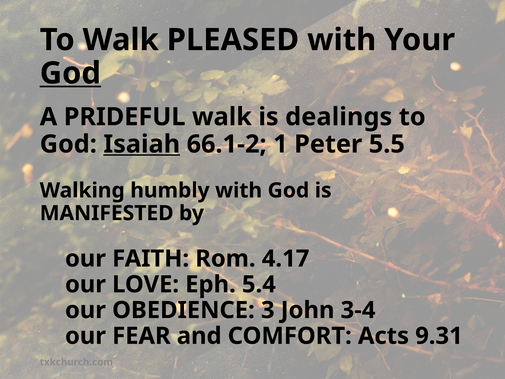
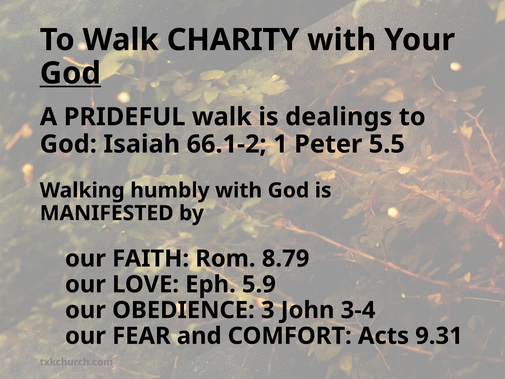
PLEASED: PLEASED -> CHARITY
Isaiah underline: present -> none
4.17: 4.17 -> 8.79
5.4: 5.4 -> 5.9
